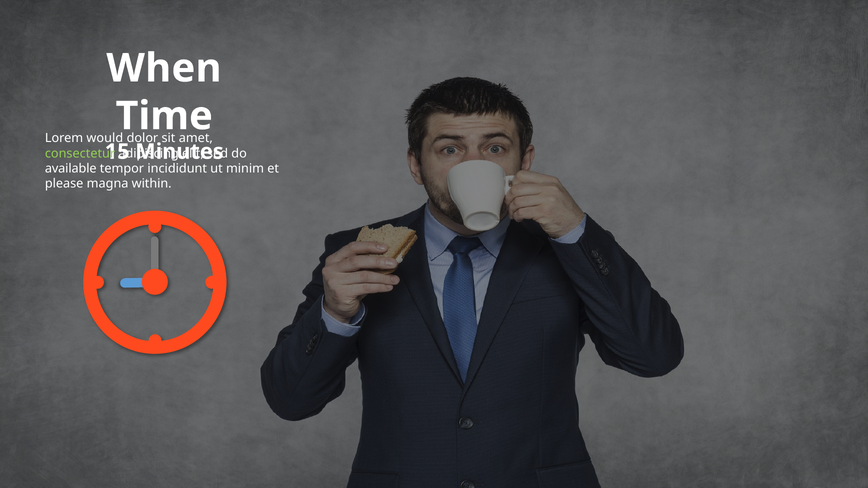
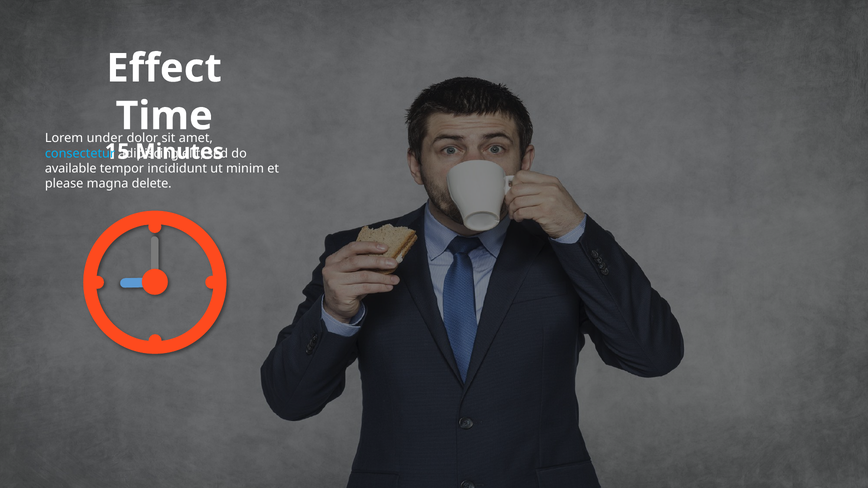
When: When -> Effect
would: would -> under
consectetur colour: light green -> light blue
within: within -> delete
